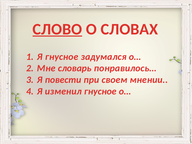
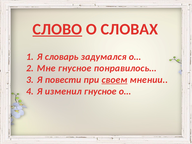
Я гнусное: гнусное -> словарь
Мне словарь: словарь -> гнусное
своем underline: none -> present
